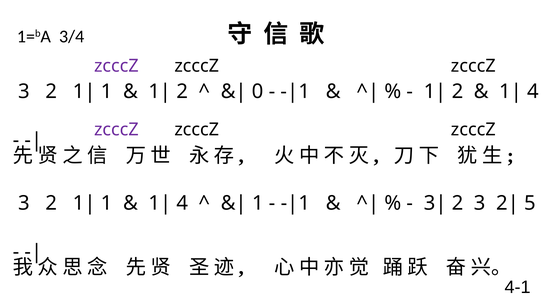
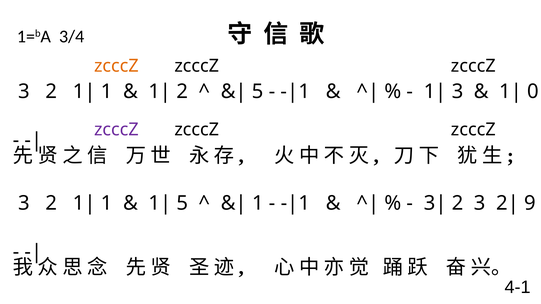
zcccZ at (116, 66) colour: purple -> orange
0 at (258, 91): 0 -> 5
2 at (458, 91): 2 -> 3
4 at (533, 91): 4 -> 0
4 at (182, 203): 4 -> 5
5: 5 -> 9
